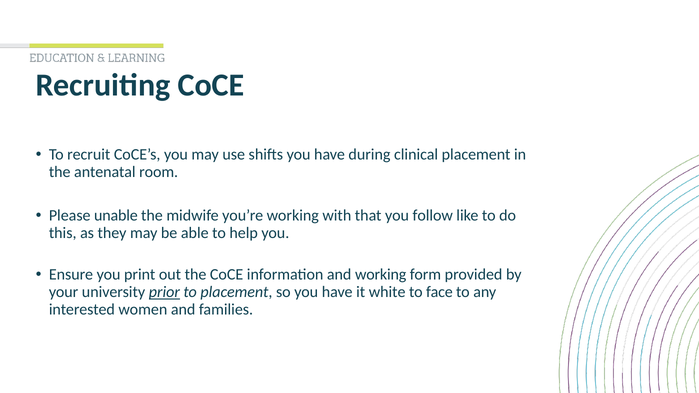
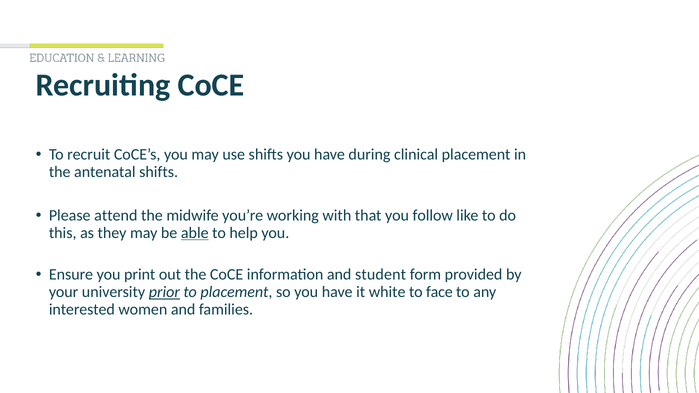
antenatal room: room -> shifts
unable: unable -> attend
able underline: none -> present
and working: working -> student
